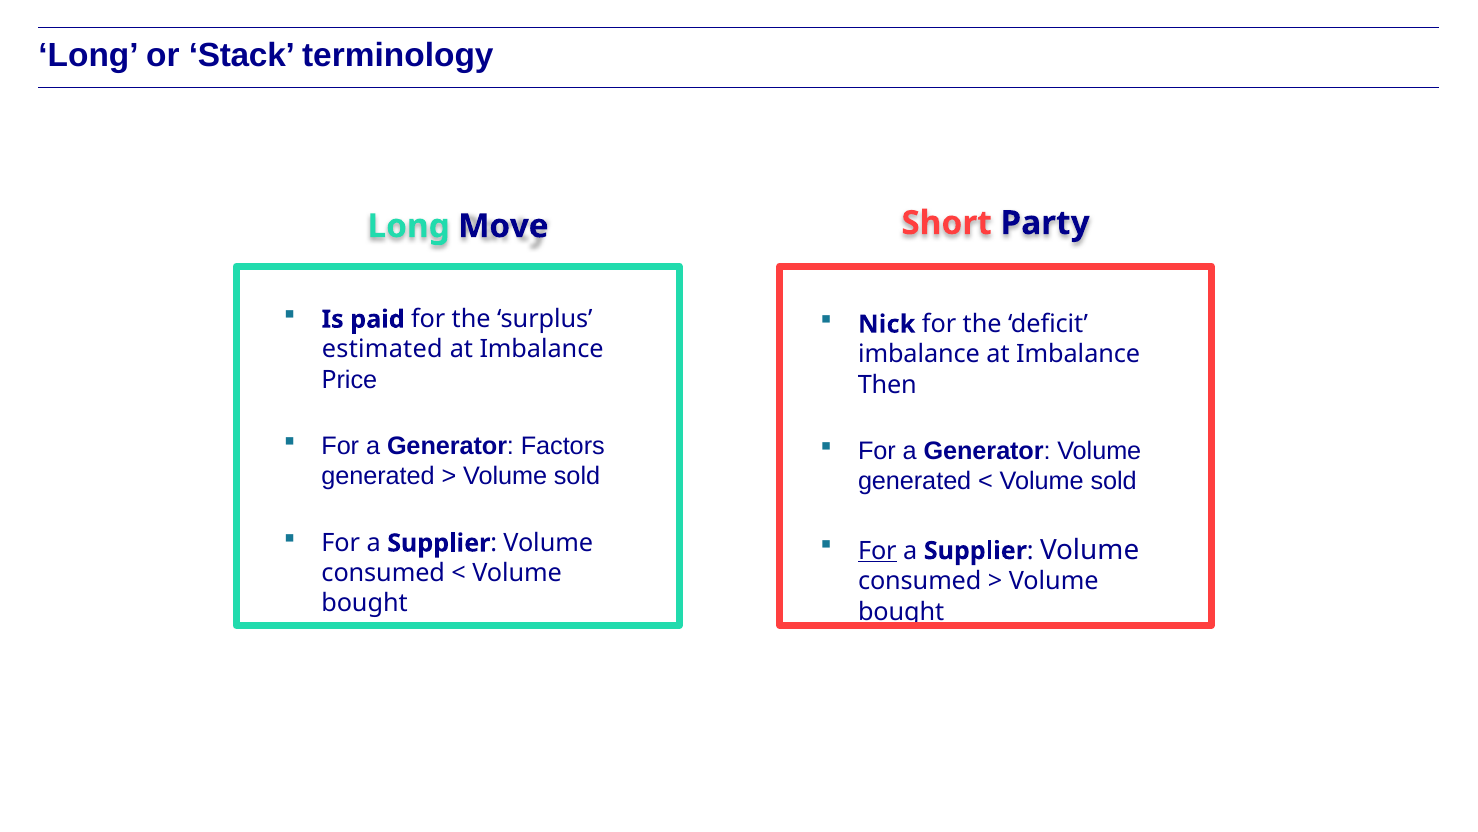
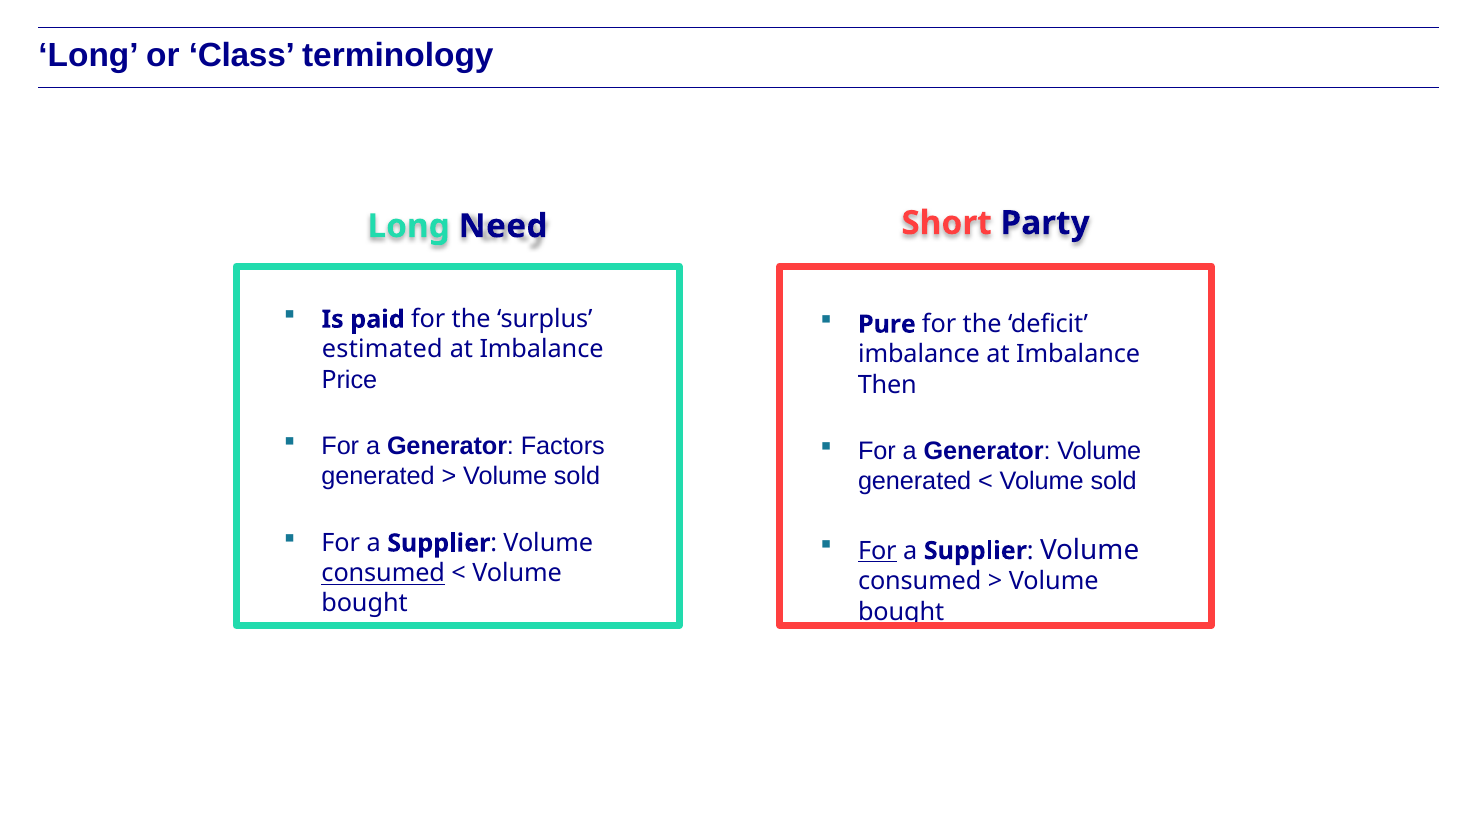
Stack: Stack -> Class
Move: Move -> Need
Nick: Nick -> Pure
consumed at (383, 573) underline: none -> present
